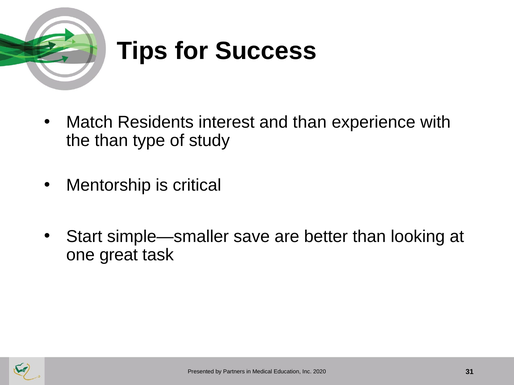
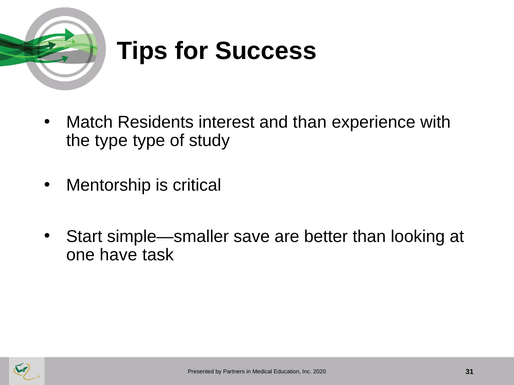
the than: than -> type
great: great -> have
